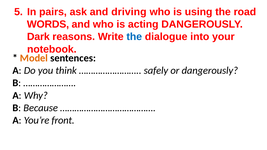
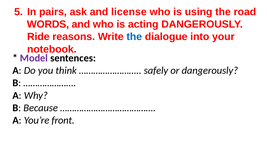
driving: driving -> license
Dark: Dark -> Ride
Model colour: orange -> purple
